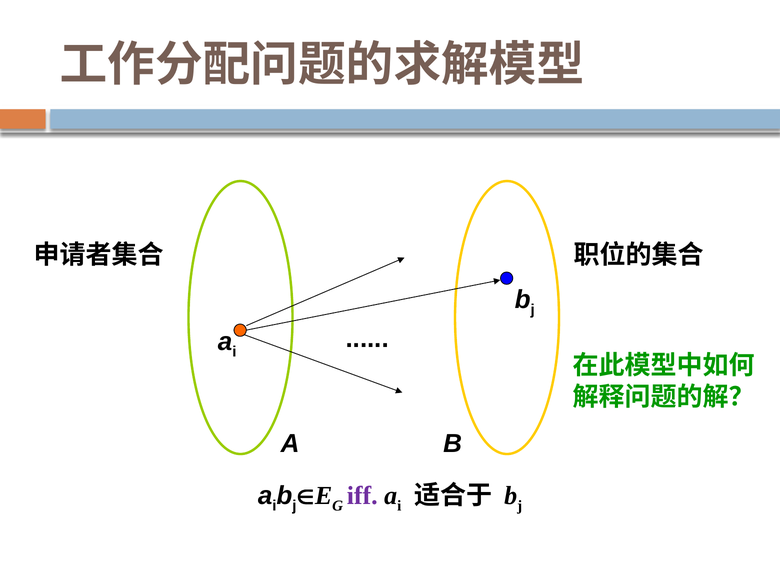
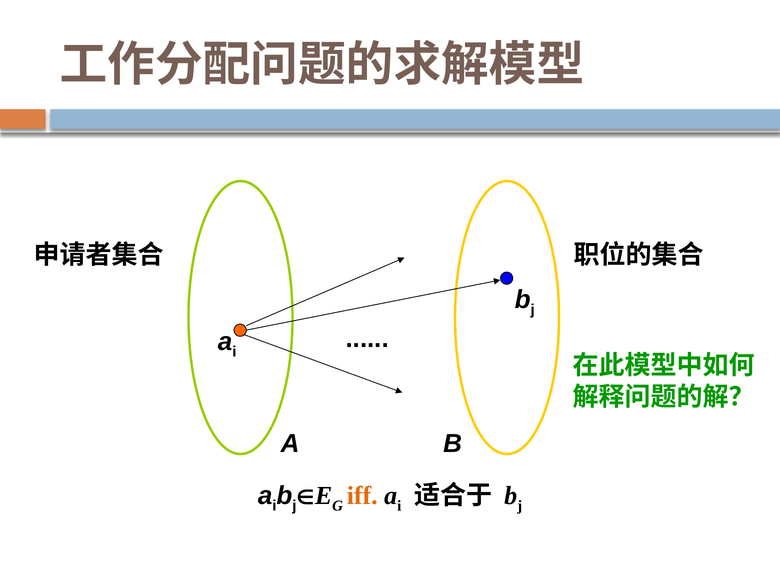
iff colour: purple -> orange
